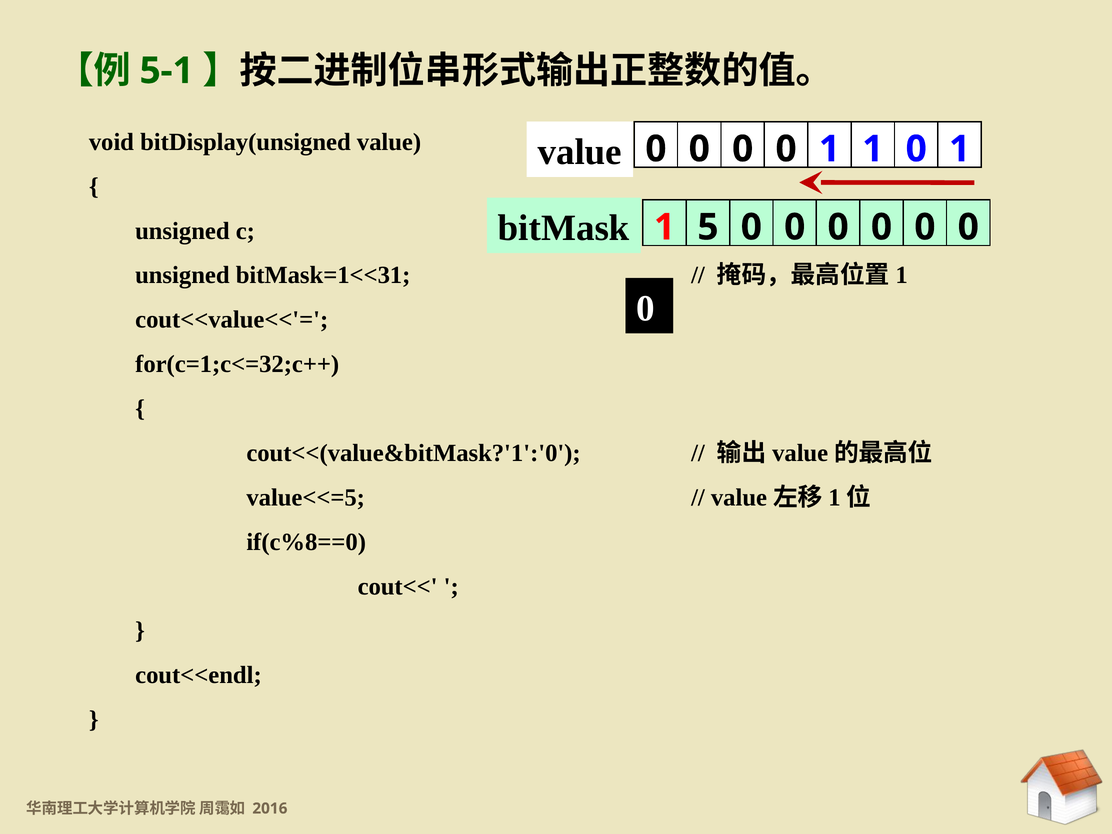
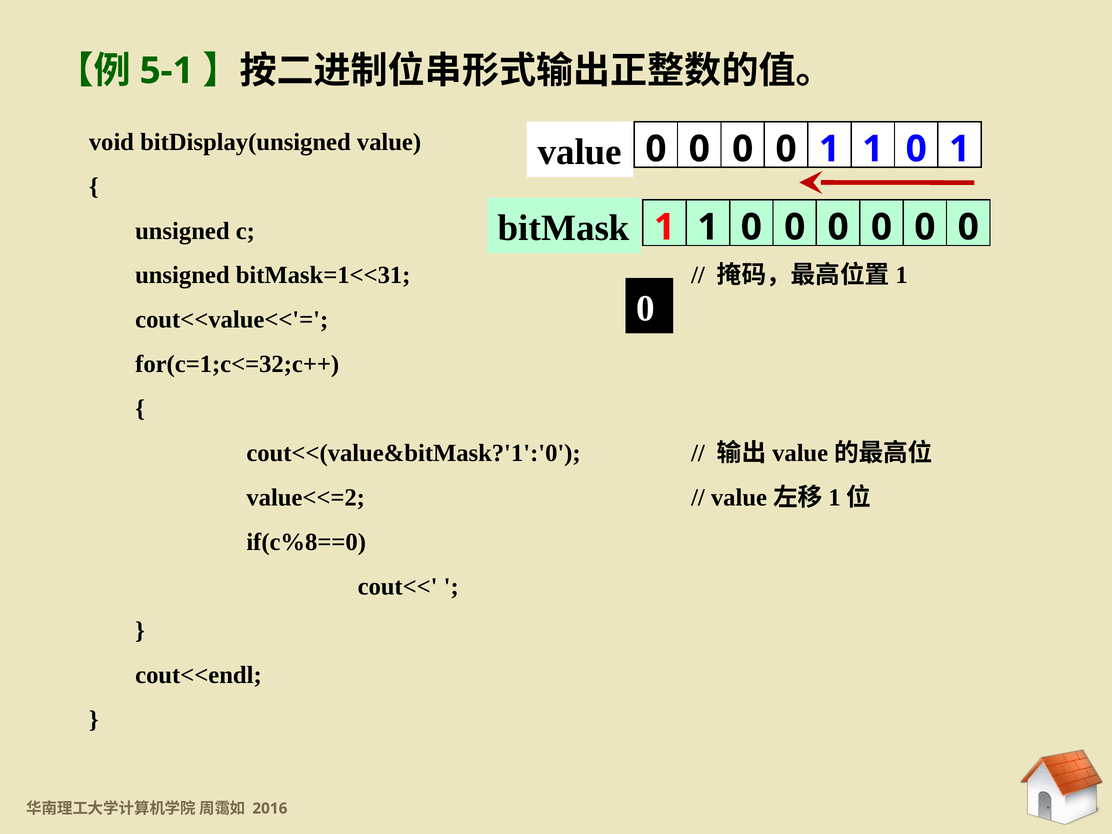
5 at (708, 227): 5 -> 1
value<<=5: value<<=5 -> value<<=2
